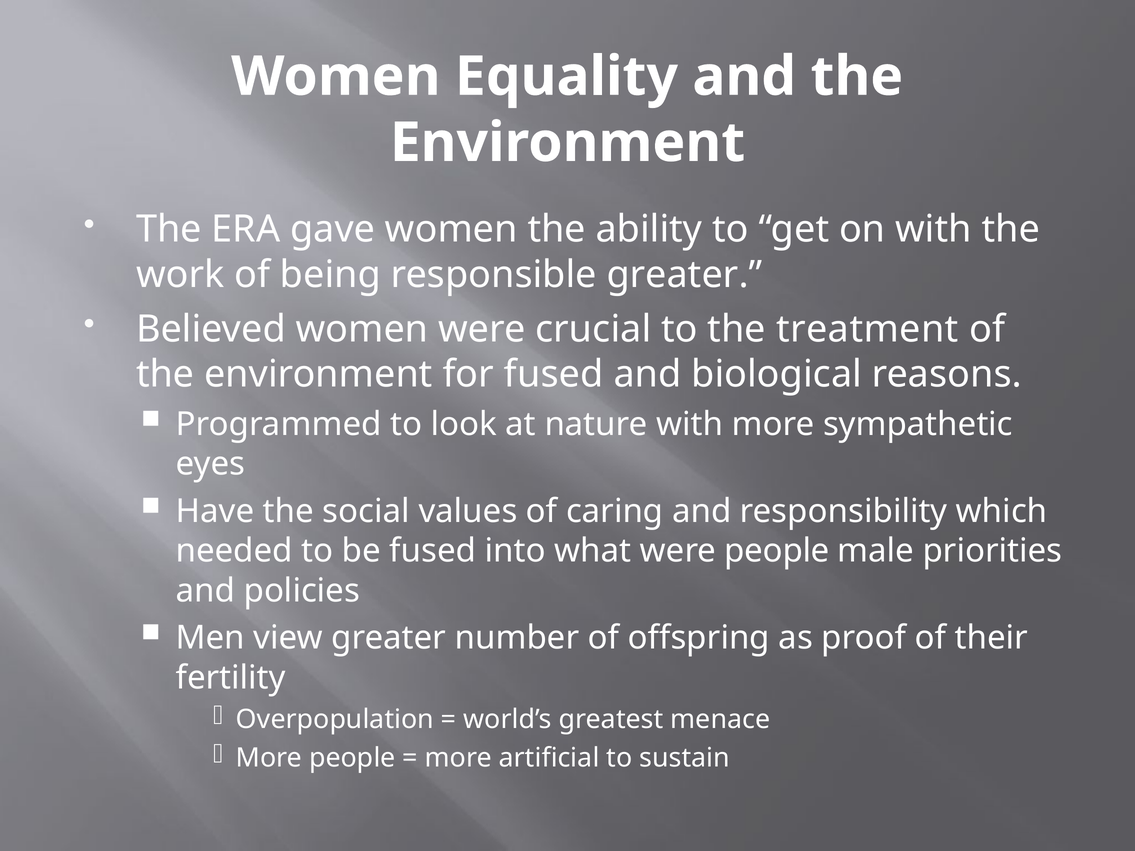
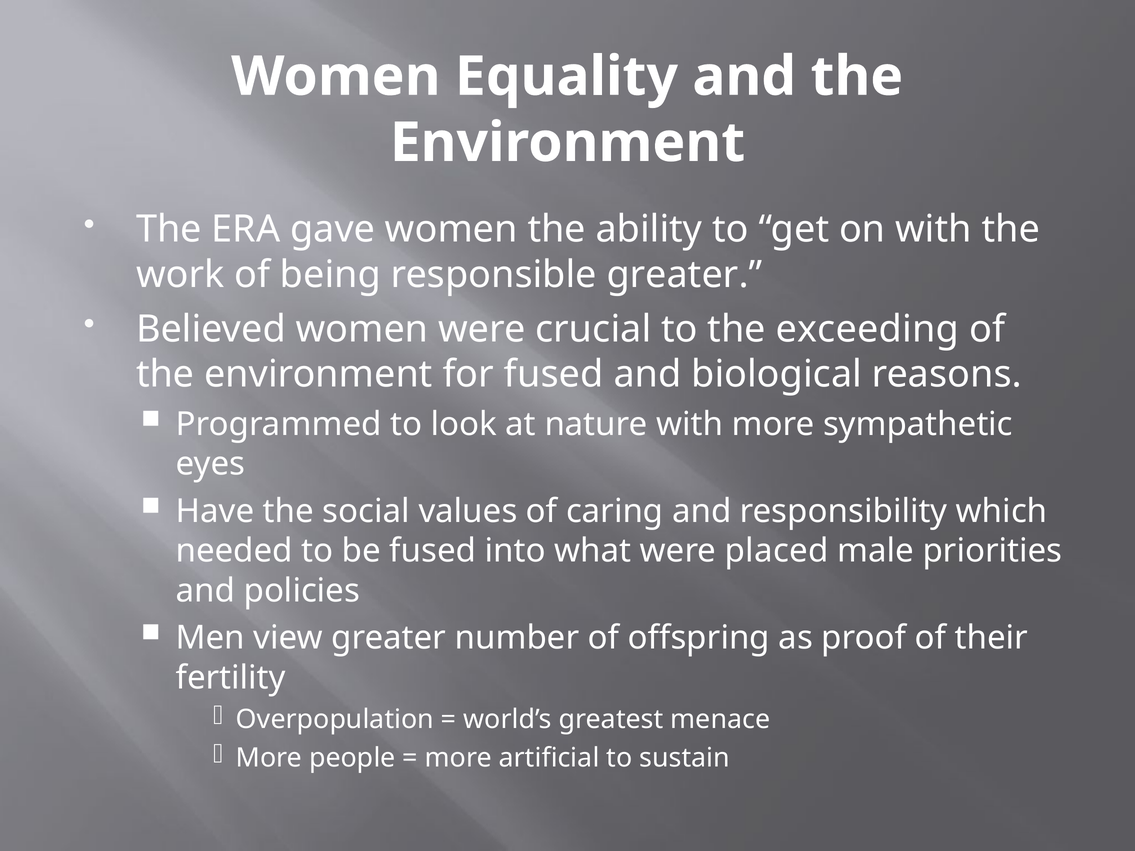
treatment: treatment -> exceeding
were people: people -> placed
